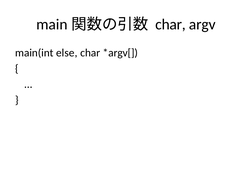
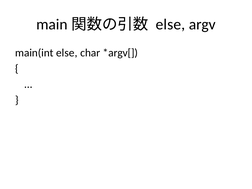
char at (171, 24): char -> else
